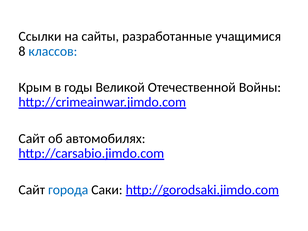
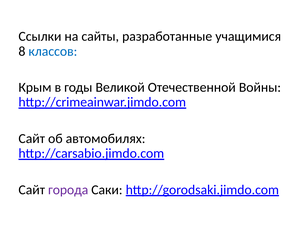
города colour: blue -> purple
